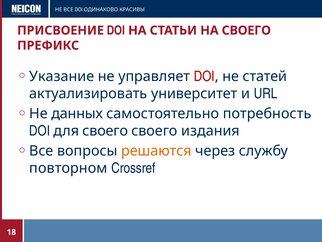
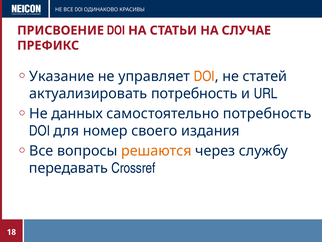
НА СВОЕГО: СВОЕГО -> СЛУЧАЕ
DOI at (204, 76) colour: red -> orange
актуализировать университет: университет -> потребность
для своего: своего -> номер
повторном: повторном -> передавать
